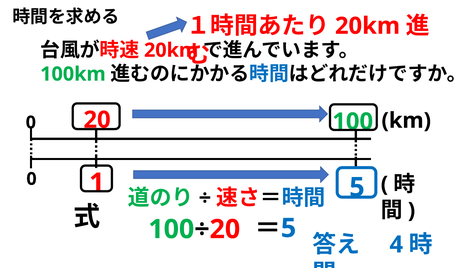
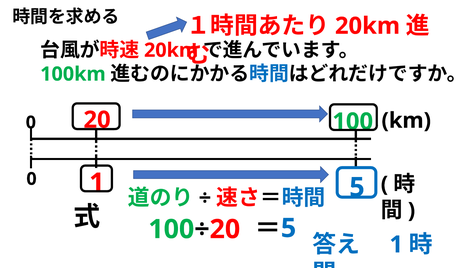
4 at (396, 244): 4 -> 1
